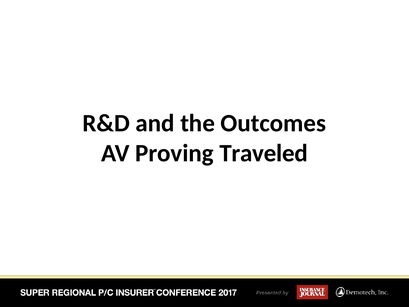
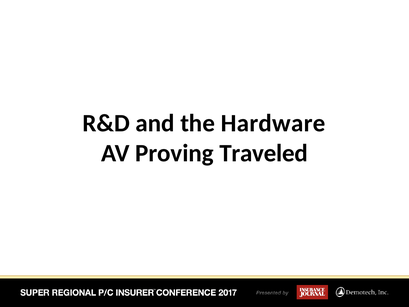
Outcomes: Outcomes -> Hardware
